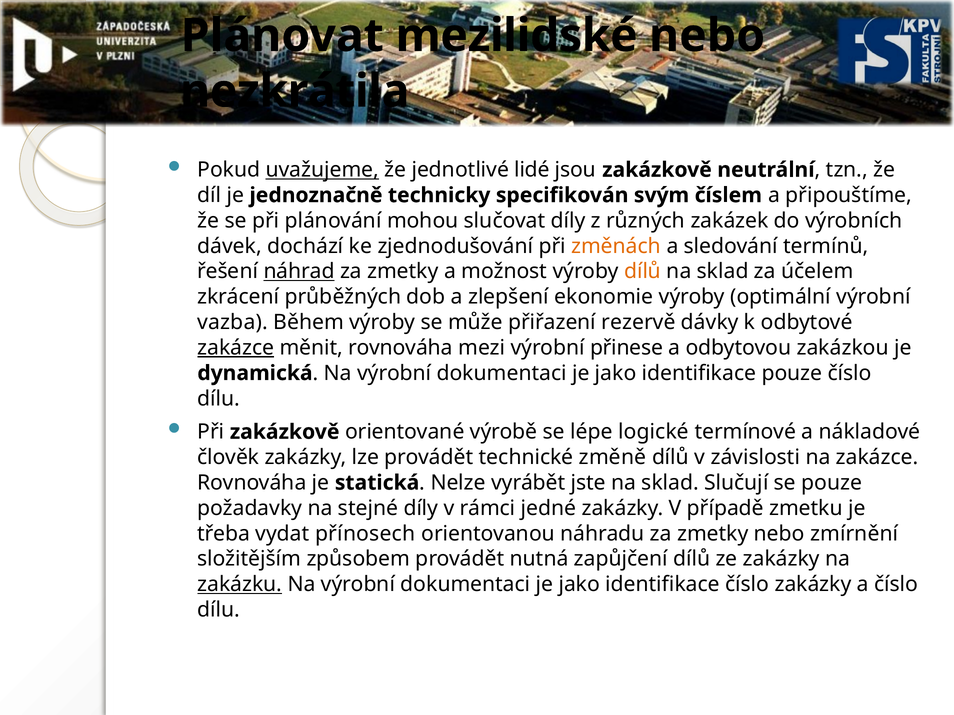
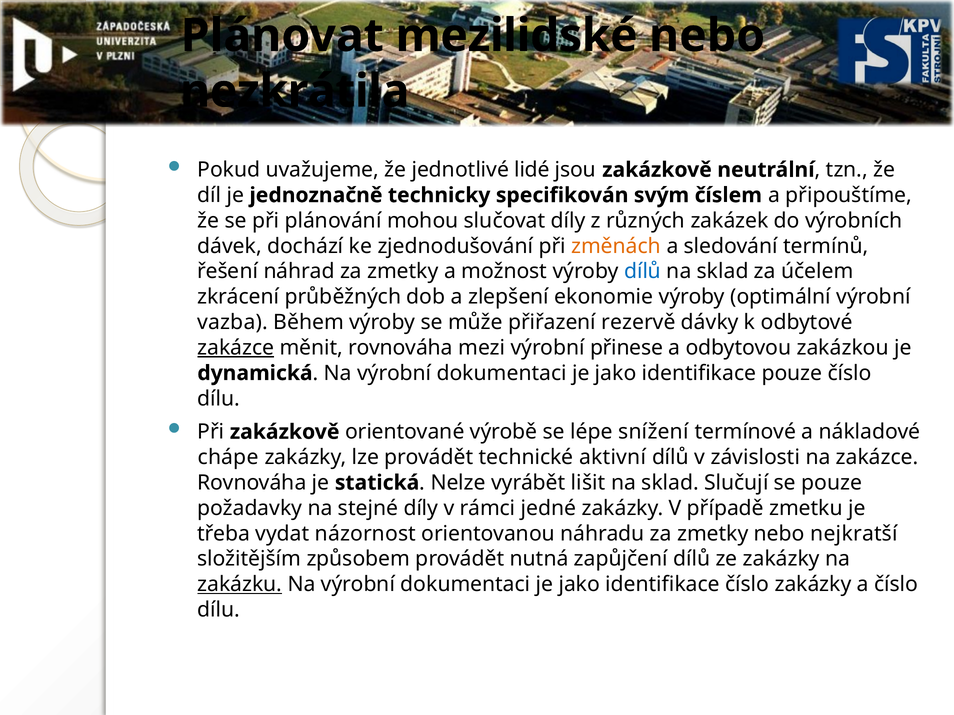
uvažujeme underline: present -> none
náhrad underline: present -> none
dílů at (643, 272) colour: orange -> blue
logické: logické -> snížení
člověk: člověk -> chápe
změně: změně -> aktivní
jste: jste -> lišit
přínosech: přínosech -> názornost
zmírnění: zmírnění -> nejkratší
